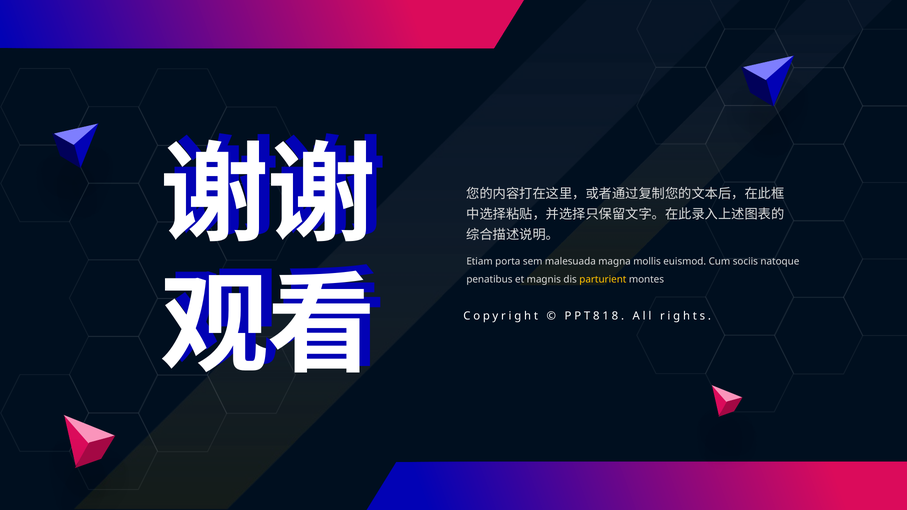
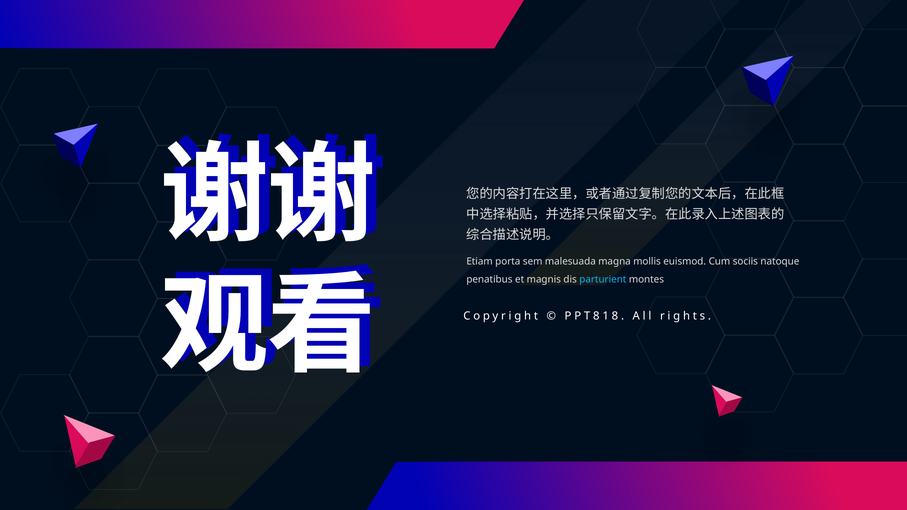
parturient colour: yellow -> light blue
